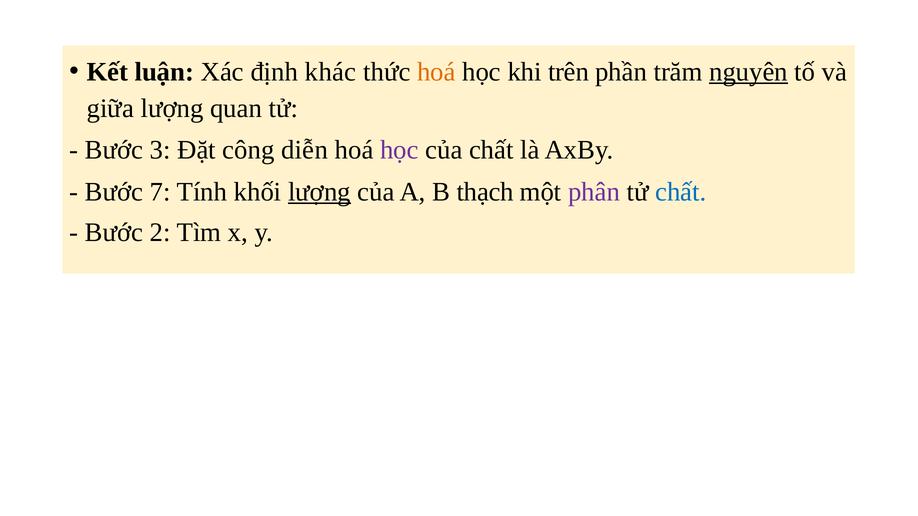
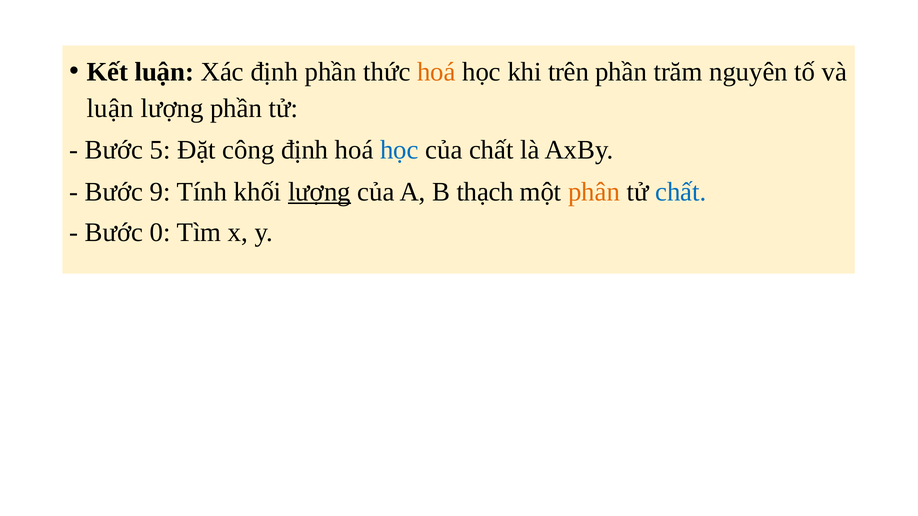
định khác: khác -> phần
nguyên underline: present -> none
giữa at (110, 109): giữa -> luận
lượng quan: quan -> phần
3: 3 -> 5
công diễn: diễn -> định
học at (399, 150) colour: purple -> blue
7: 7 -> 9
phân colour: purple -> orange
2: 2 -> 0
